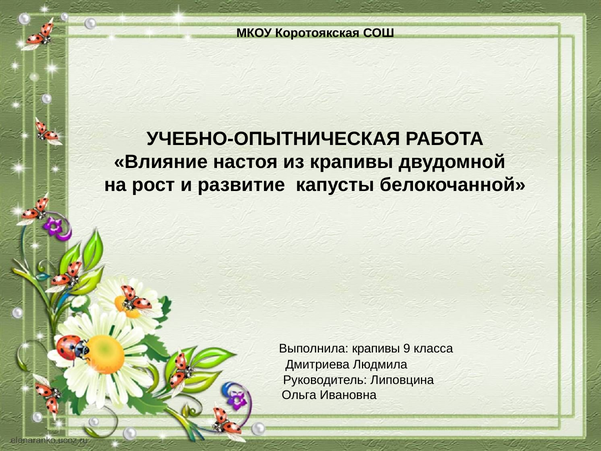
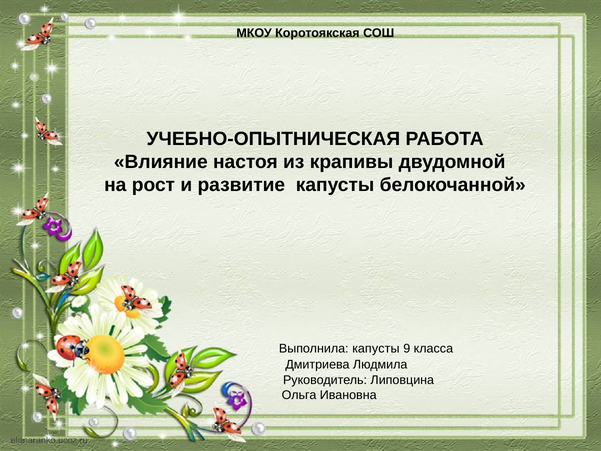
Выполнила крапивы: крапивы -> капусты
